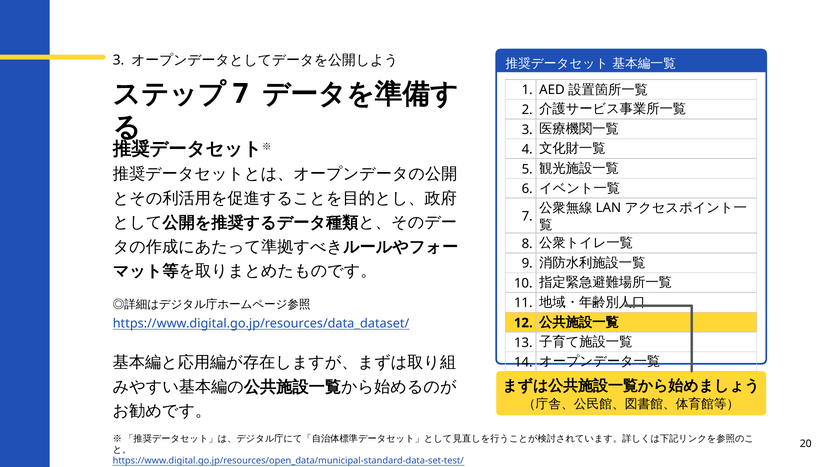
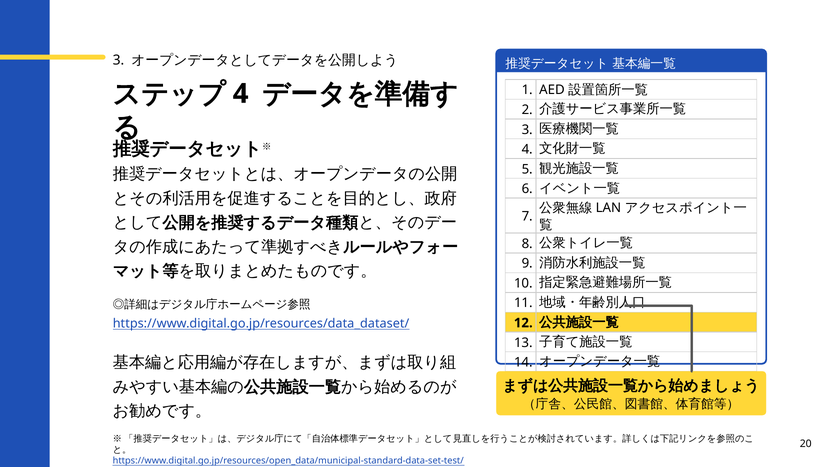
7 at (241, 94): 7 -> 4
